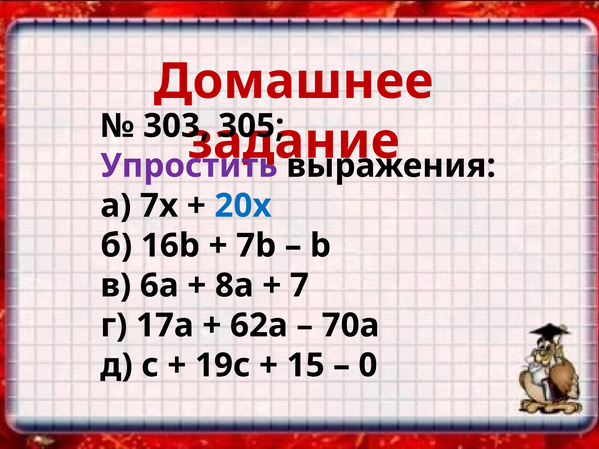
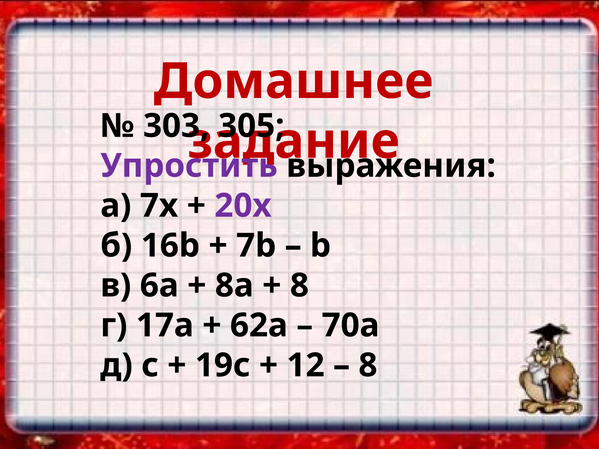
20х colour: blue -> purple
7 at (299, 286): 7 -> 8
15: 15 -> 12
0 at (368, 366): 0 -> 8
